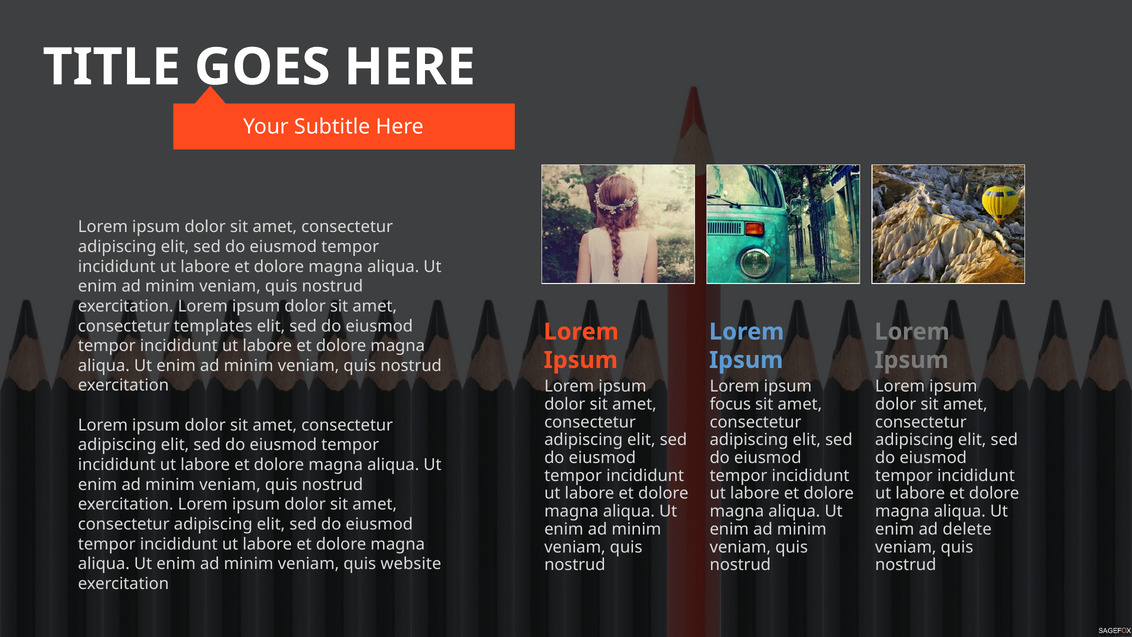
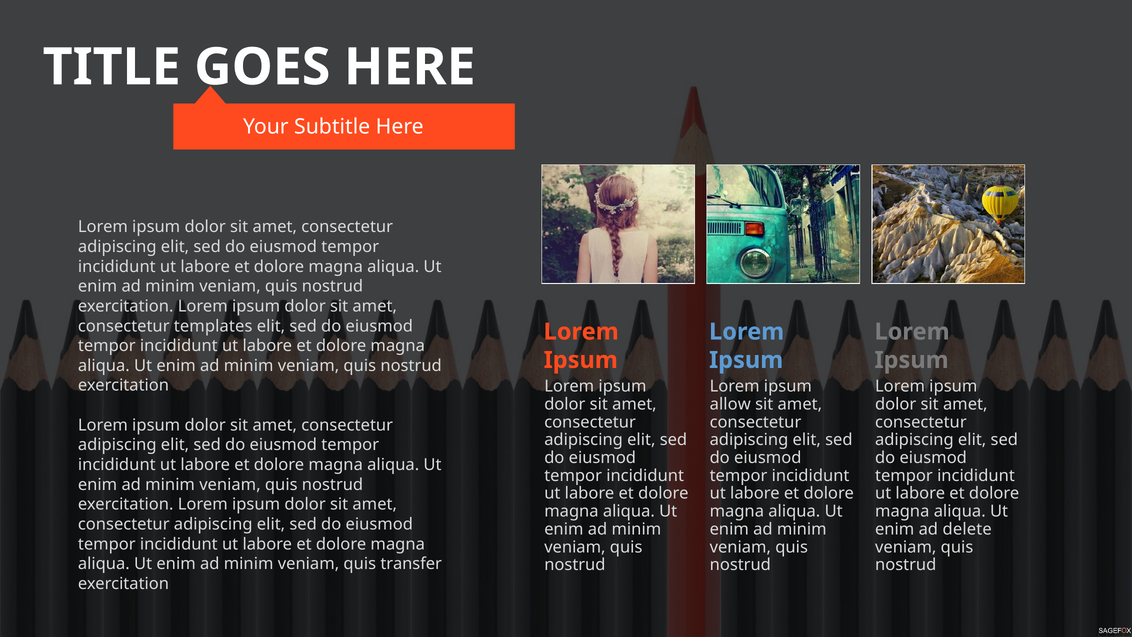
focus: focus -> allow
website: website -> transfer
